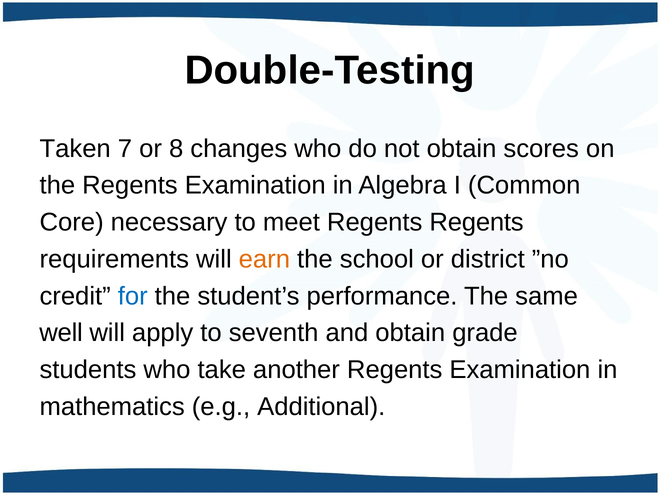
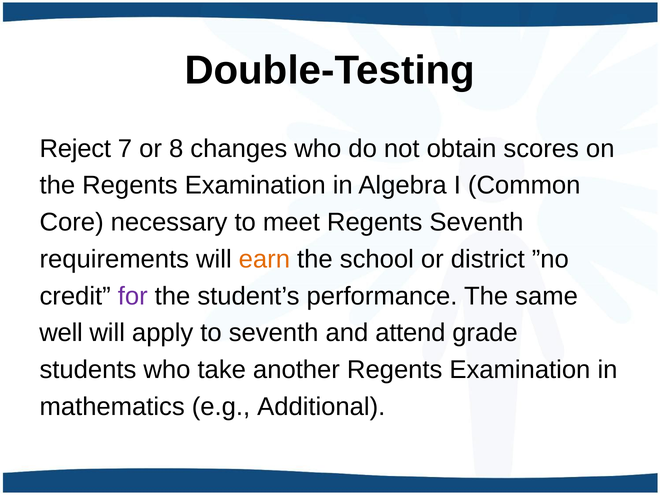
Taken: Taken -> Reject
Regents Regents: Regents -> Seventh
for colour: blue -> purple
and obtain: obtain -> attend
